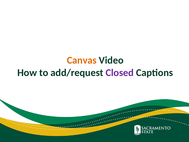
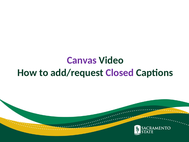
Canvas colour: orange -> purple
